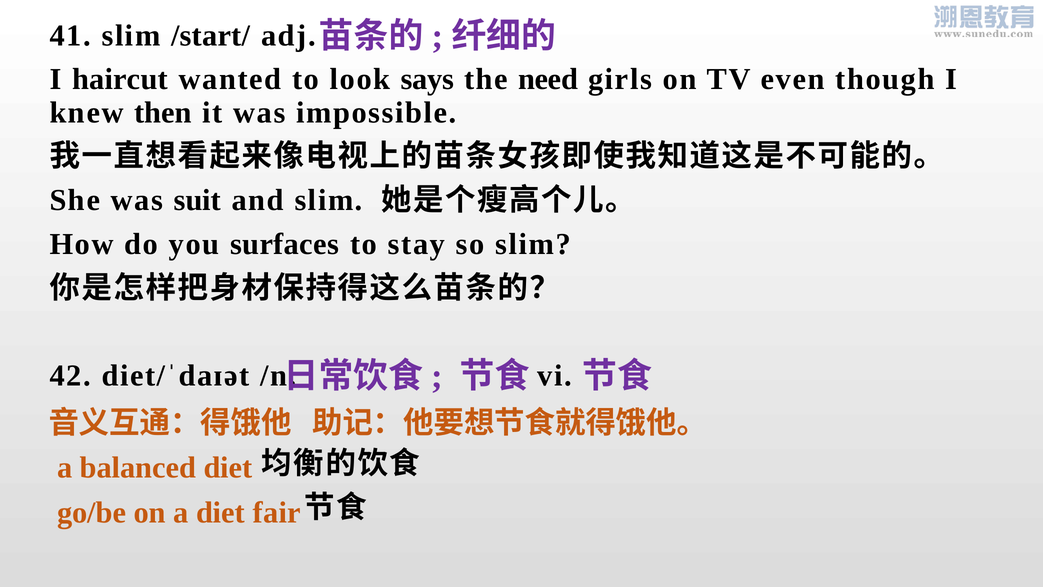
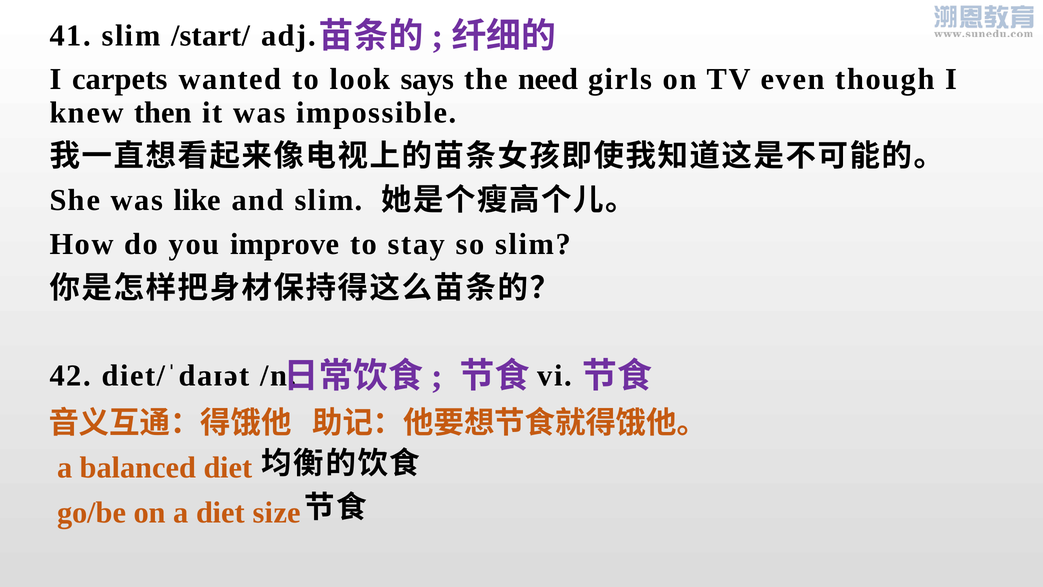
haircut: haircut -> carpets
suit: suit -> like
surfaces: surfaces -> improve
fair: fair -> size
